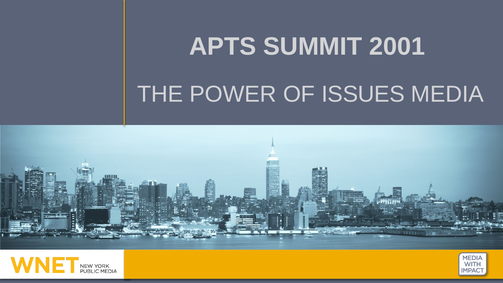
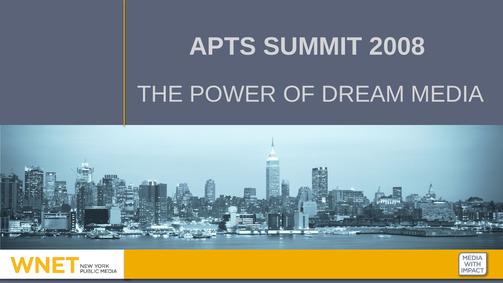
2001: 2001 -> 2008
ISSUES: ISSUES -> DREAM
